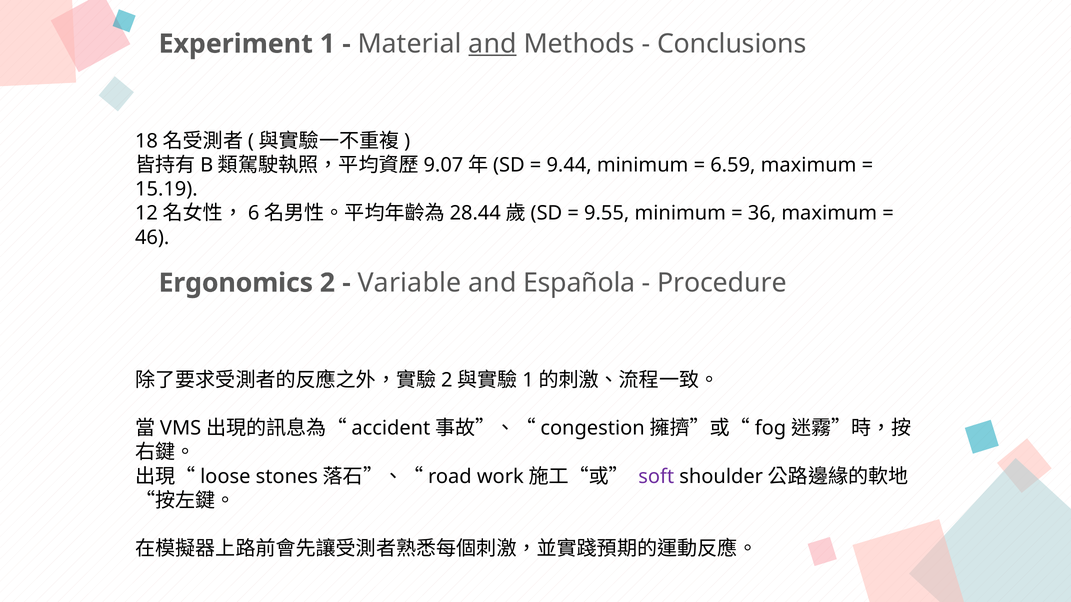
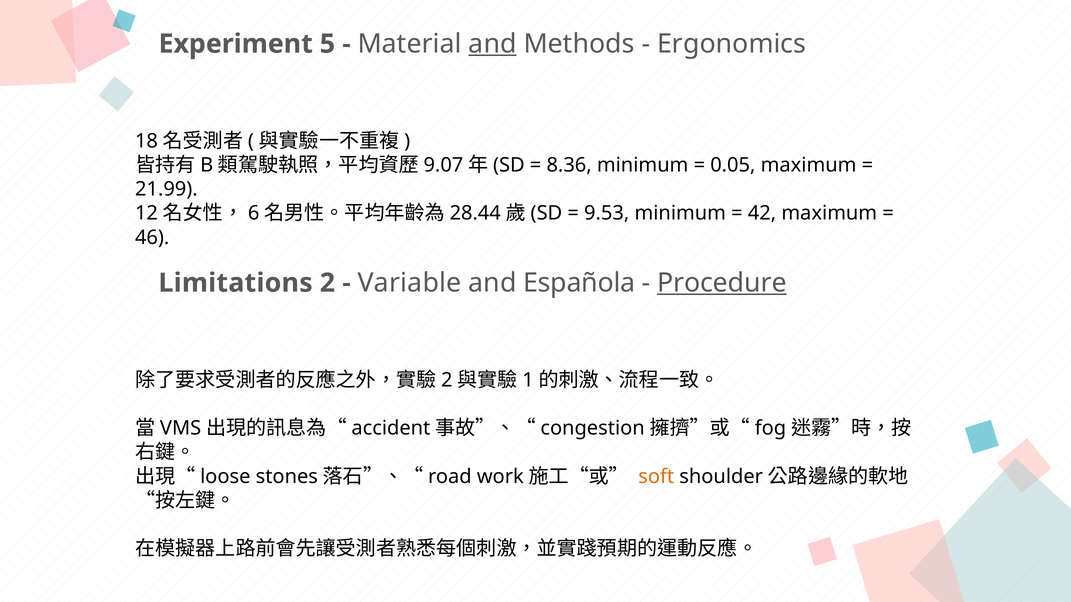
1: 1 -> 5
Conclusions: Conclusions -> Ergonomics
9.44: 9.44 -> 8.36
6.59: 6.59 -> 0.05
15.19: 15.19 -> 21.99
9.55: 9.55 -> 9.53
36: 36 -> 42
Ergonomics: Ergonomics -> Limitations
Procedure underline: none -> present
soft colour: purple -> orange
